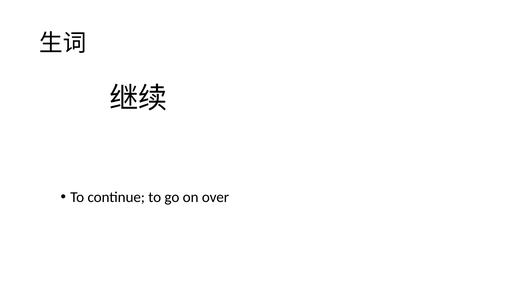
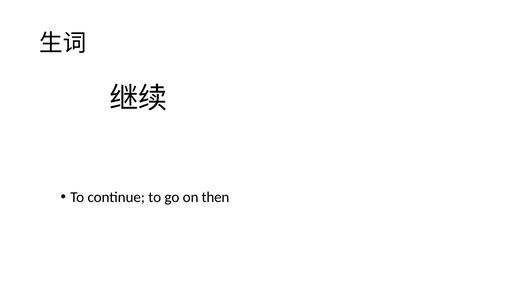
over: over -> then
